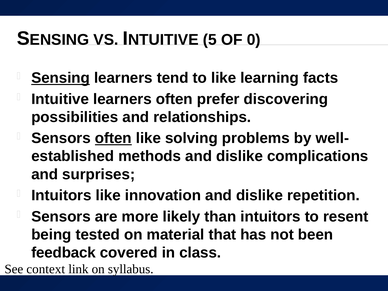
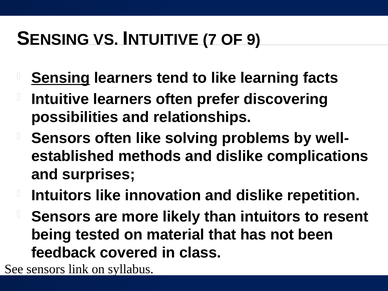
5: 5 -> 7
0: 0 -> 9
often at (113, 138) underline: present -> none
See context: context -> sensors
